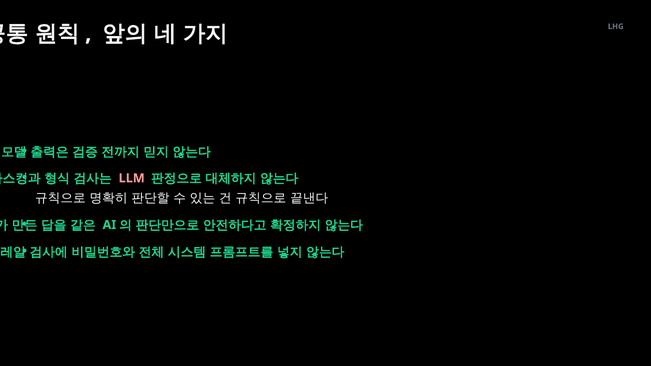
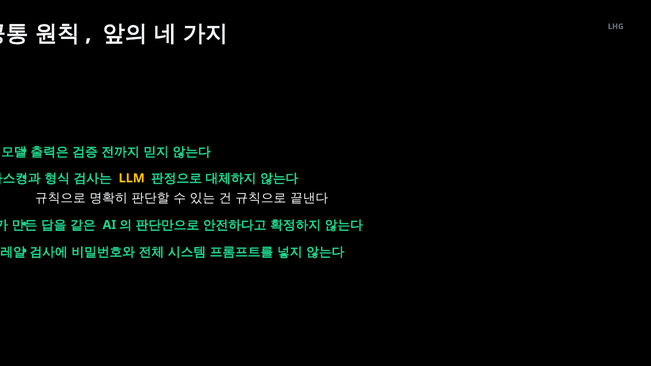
LLM colour: pink -> yellow
